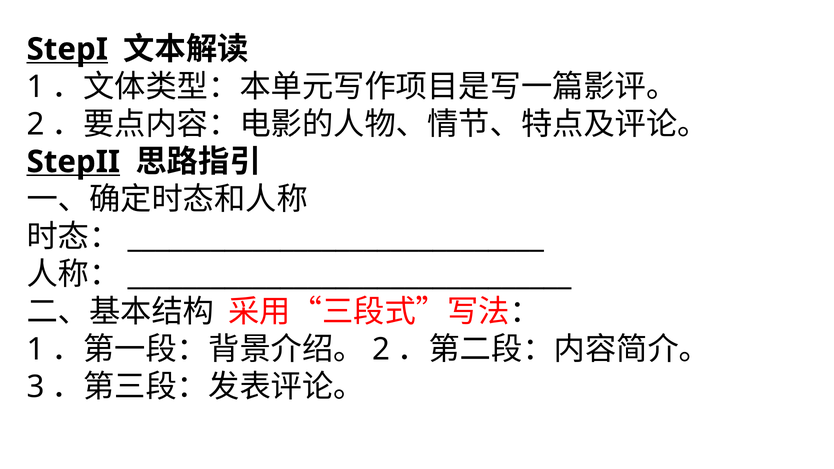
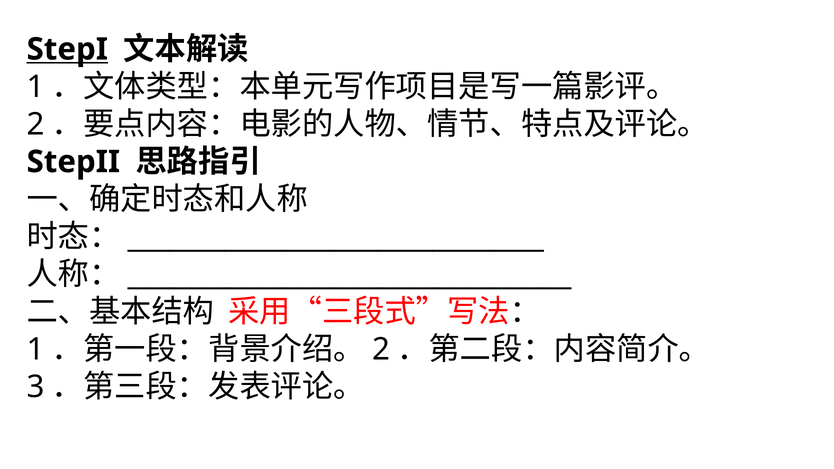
StepII underline: present -> none
